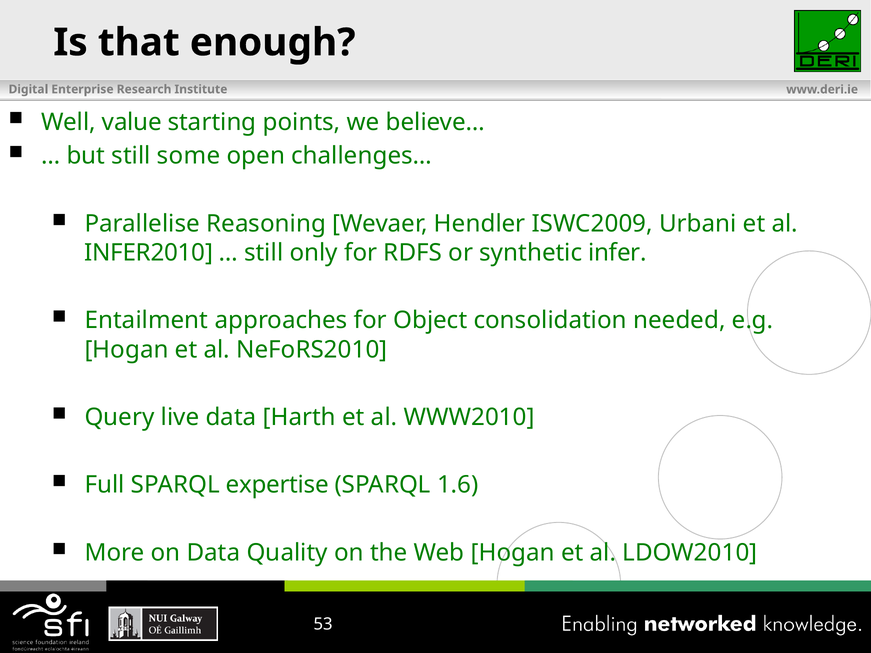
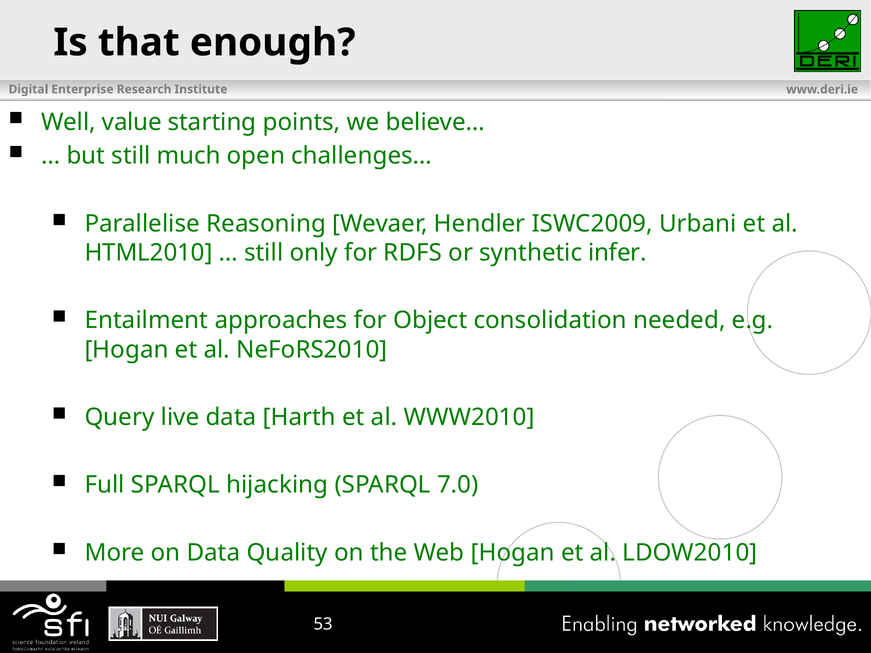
some: some -> much
INFER2010: INFER2010 -> HTML2010
expertise: expertise -> hijacking
1.6: 1.6 -> 7.0
